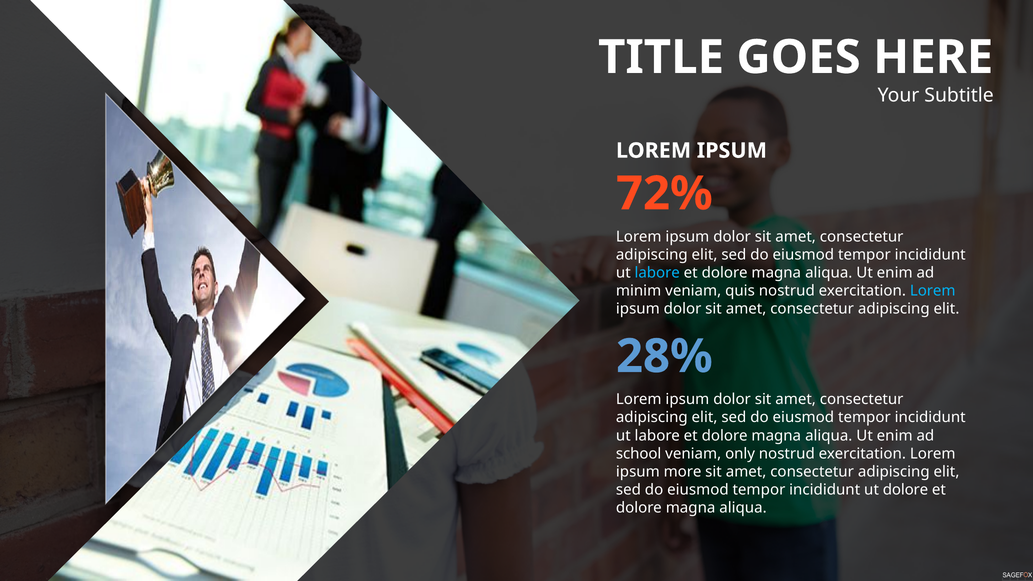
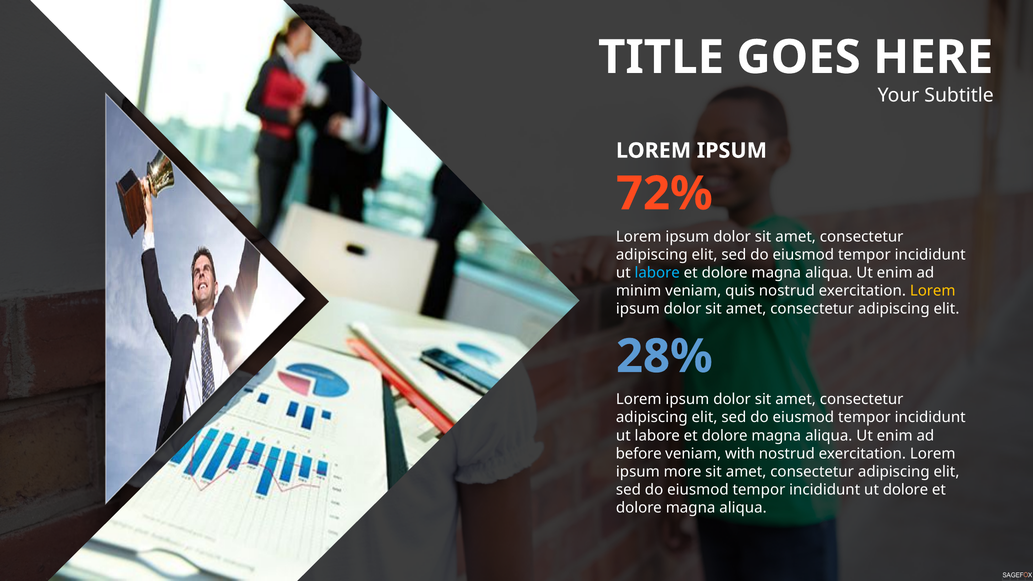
Lorem at (933, 291) colour: light blue -> yellow
school: school -> before
only: only -> with
